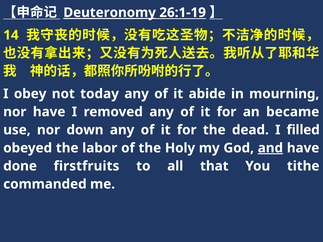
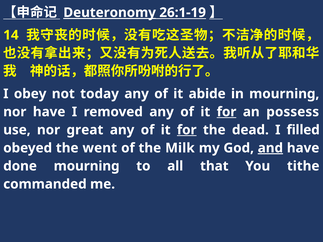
for at (227, 112) underline: none -> present
became: became -> possess
down: down -> great
for at (187, 130) underline: none -> present
labor: labor -> went
Holy: Holy -> Milk
done firstfruits: firstfruits -> mourning
